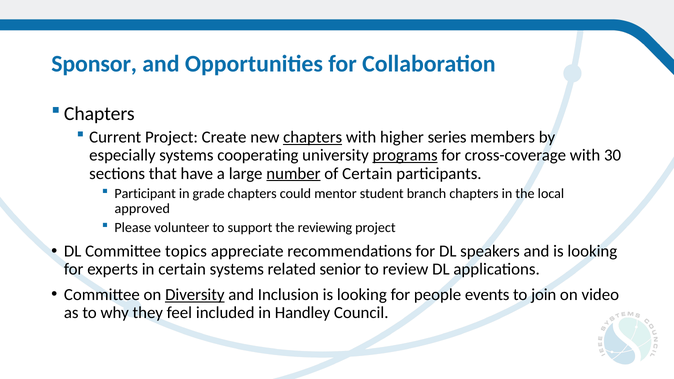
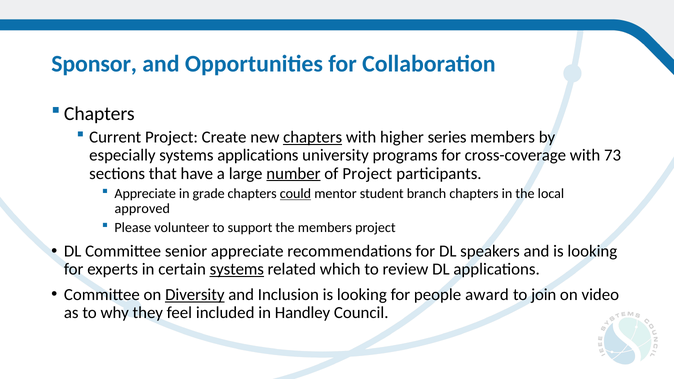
systems cooperating: cooperating -> applications
programs underline: present -> none
30: 30 -> 73
of Certain: Certain -> Project
Participant at (145, 194): Participant -> Appreciate
could underline: none -> present
the reviewing: reviewing -> members
topics: topics -> senior
systems at (237, 269) underline: none -> present
senior: senior -> which
events: events -> award
